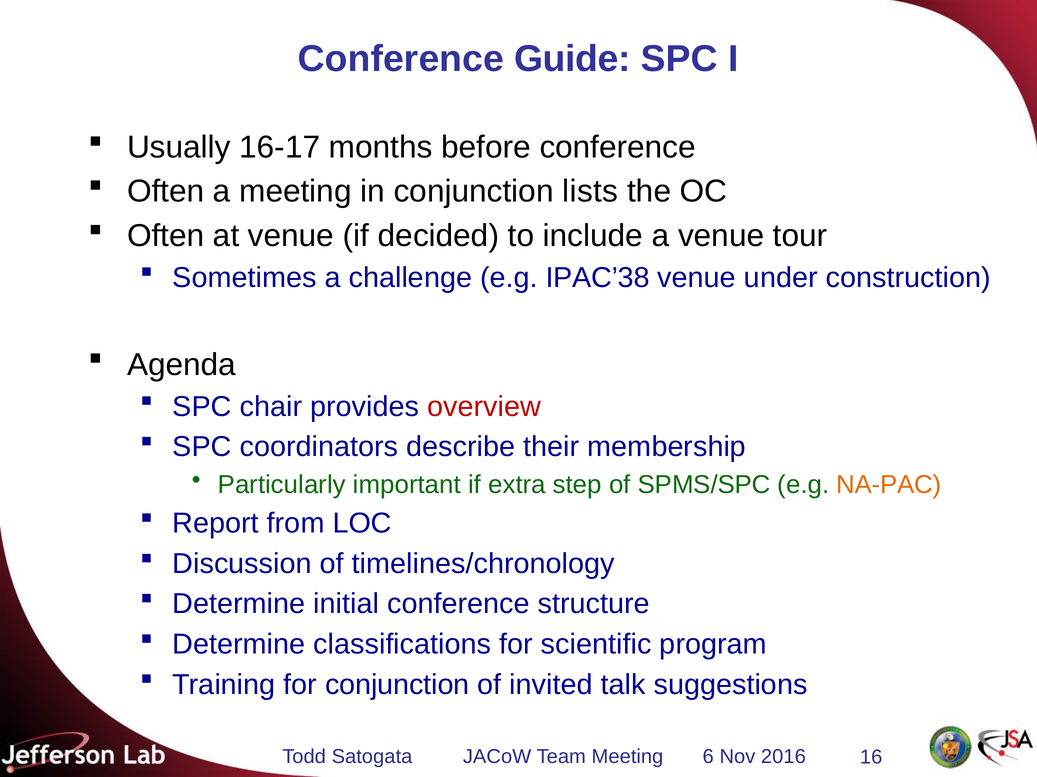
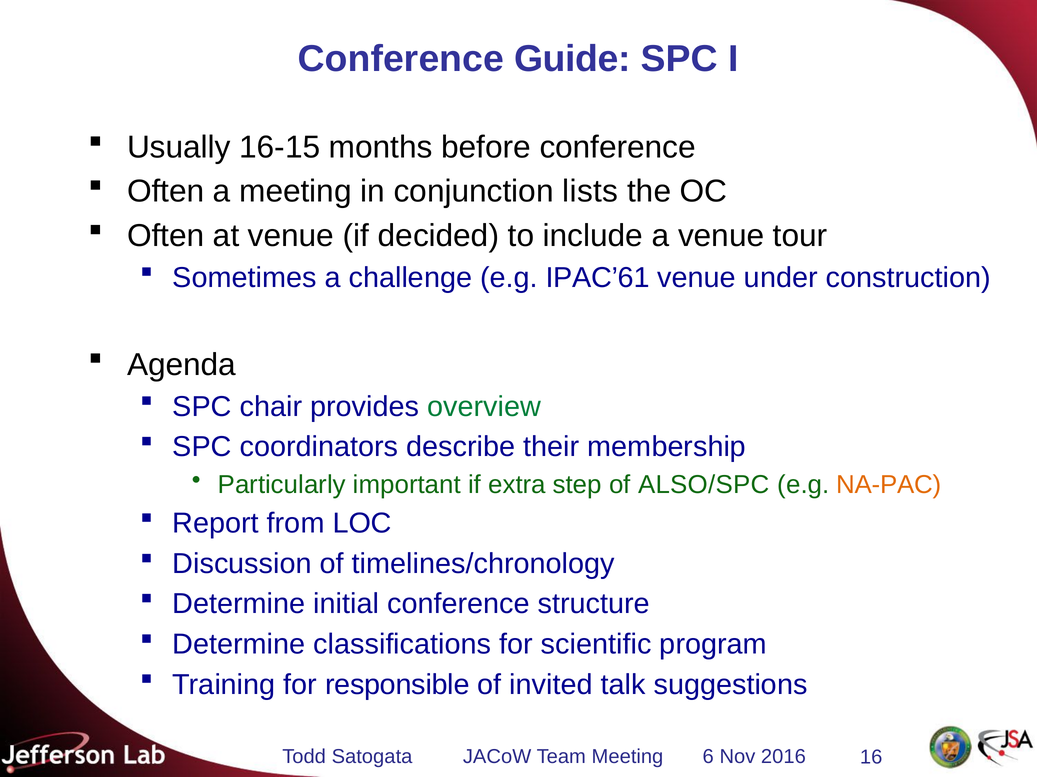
16-17: 16-17 -> 16-15
IPAC’38: IPAC’38 -> IPAC’61
overview colour: red -> green
SPMS/SPC: SPMS/SPC -> ALSO/SPC
for conjunction: conjunction -> responsible
